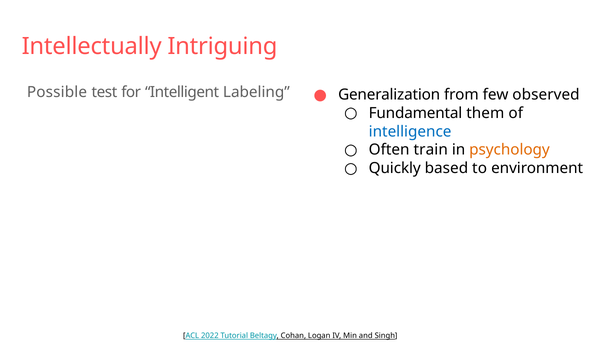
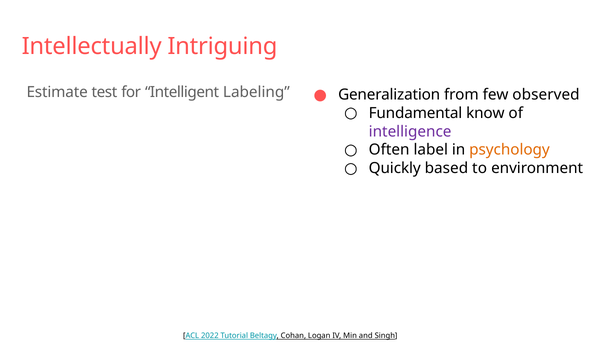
Possible: Possible -> Estimate
them: them -> know
intelligence colour: blue -> purple
train: train -> label
